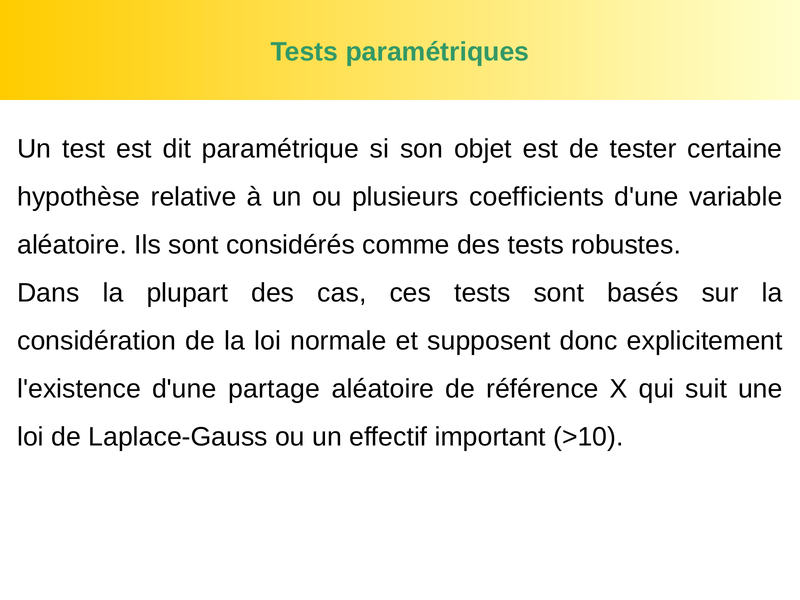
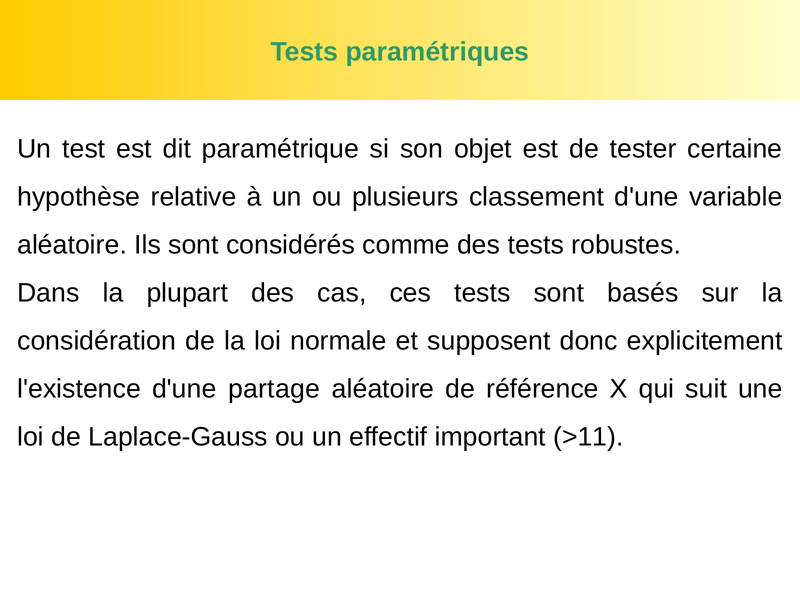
coefficients: coefficients -> classement
>10: >10 -> >11
